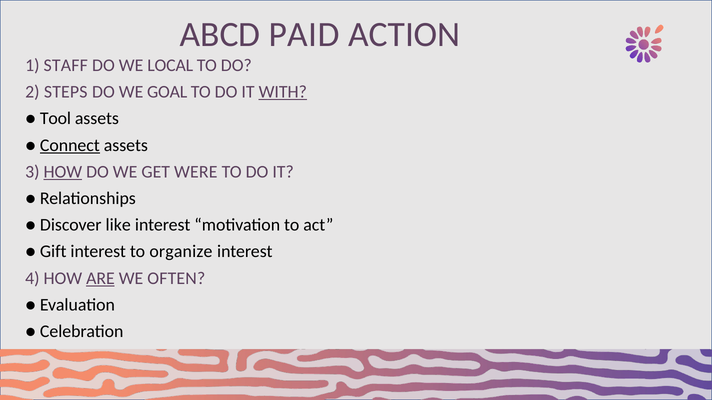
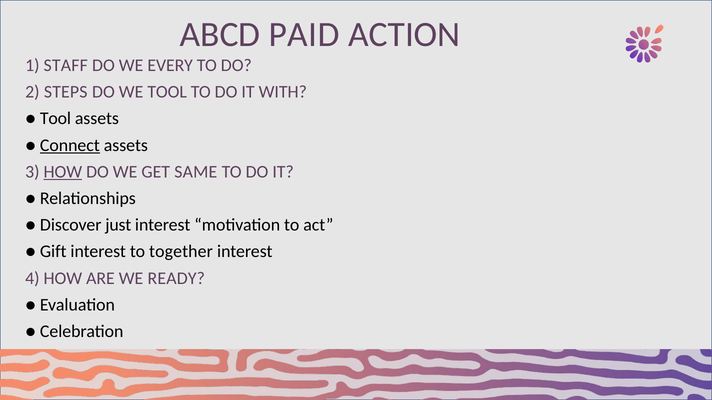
LOCAL: LOCAL -> EVERY
WE GOAL: GOAL -> TOOL
WITH underline: present -> none
WERE: WERE -> SAME
like: like -> just
organize: organize -> together
ARE underline: present -> none
OFTEN: OFTEN -> READY
